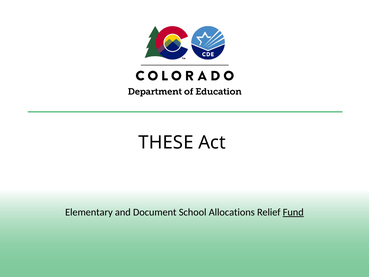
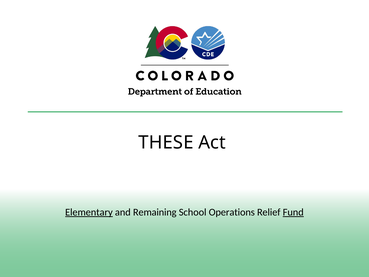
Elementary underline: none -> present
Document: Document -> Remaining
Allocations: Allocations -> Operations
